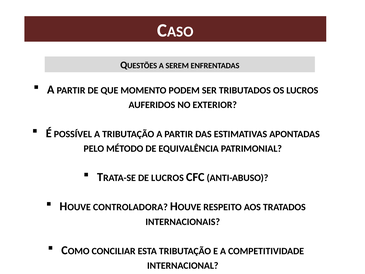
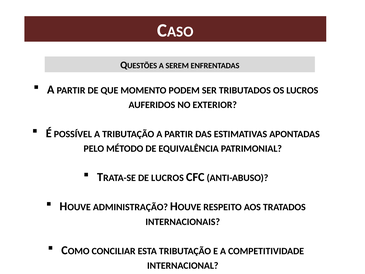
CONTROLADORA: CONTROLADORA -> ADMINISTRAÇÃO
